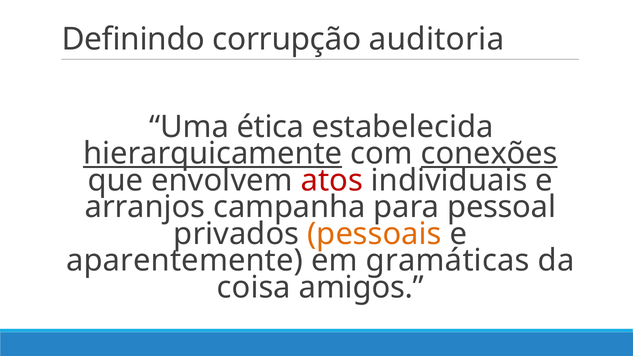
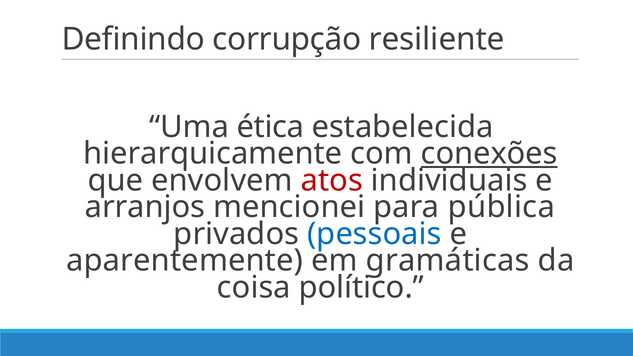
auditoria: auditoria -> resiliente
hierarquicamente underline: present -> none
campanha: campanha -> mencionei
pessoal: pessoal -> pública
pessoais colour: orange -> blue
amigos: amigos -> político
